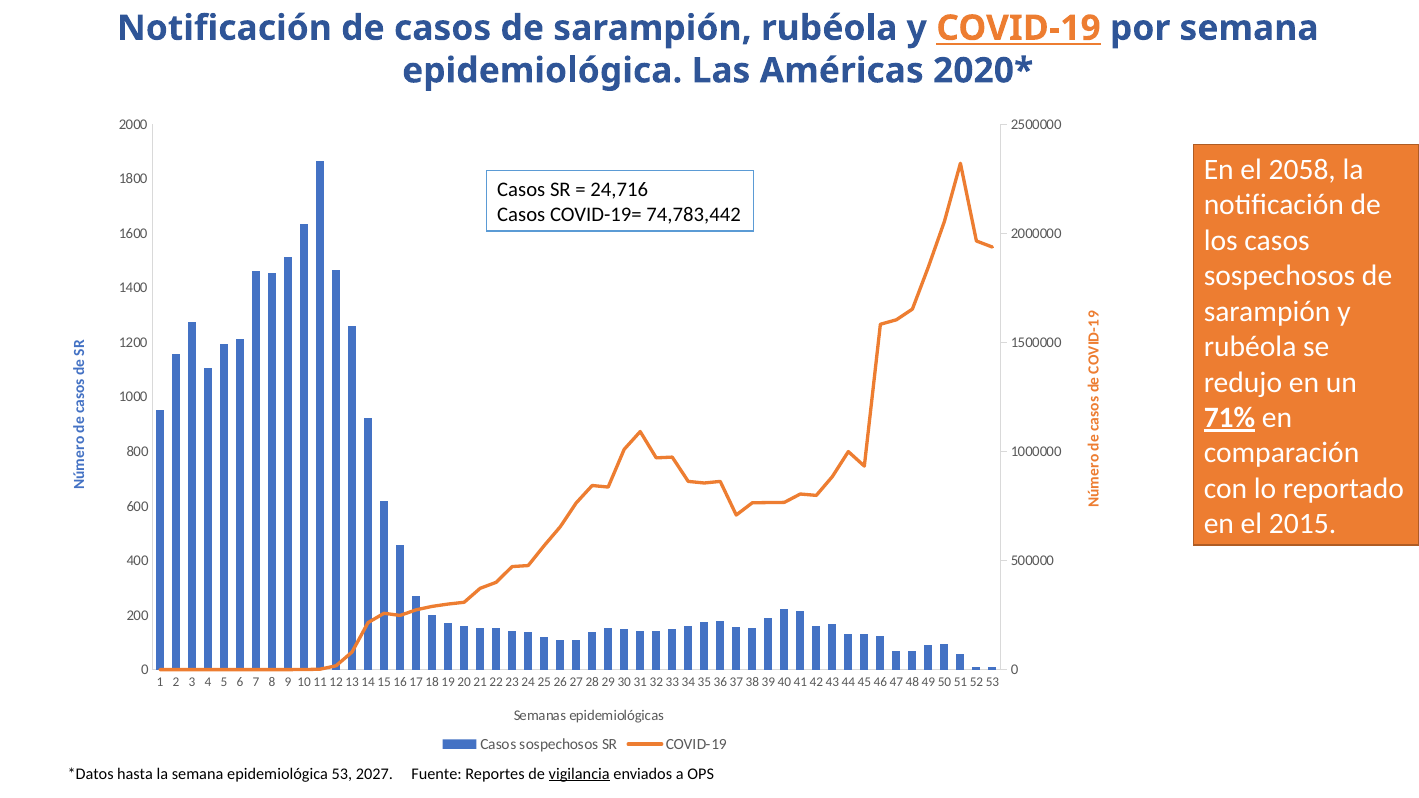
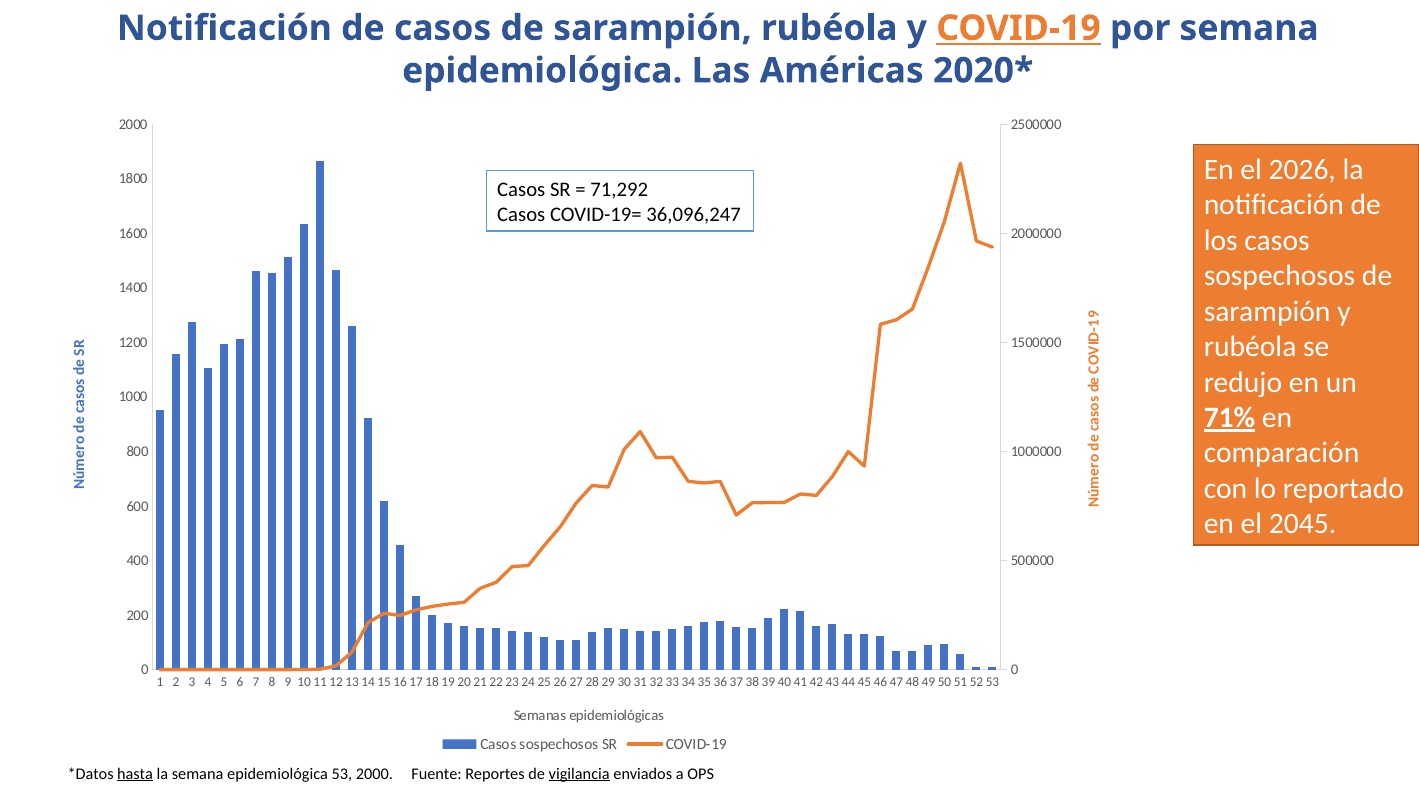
2058: 2058 -> 2026
24,716: 24,716 -> 71,292
74,783,442: 74,783,442 -> 36,096,247
2015: 2015 -> 2045
hasta underline: none -> present
53 2027: 2027 -> 2000
